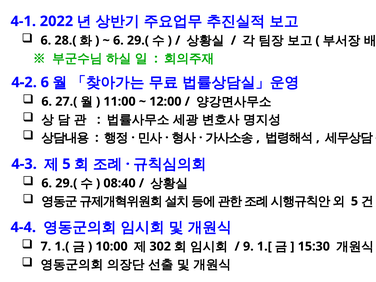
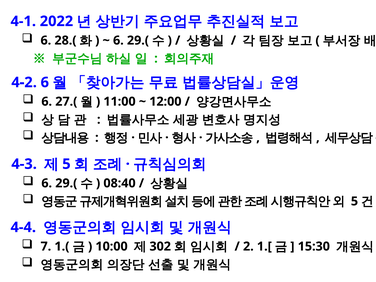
9: 9 -> 2
